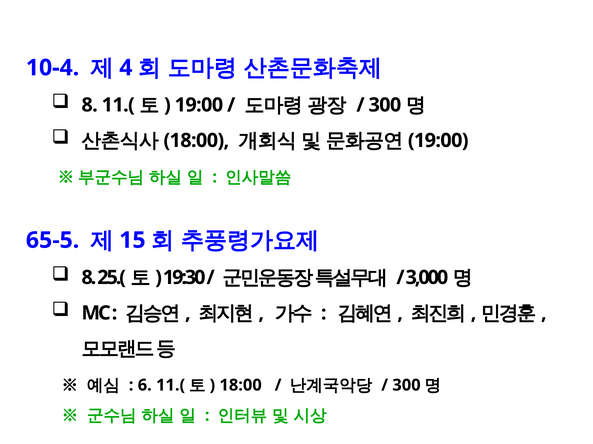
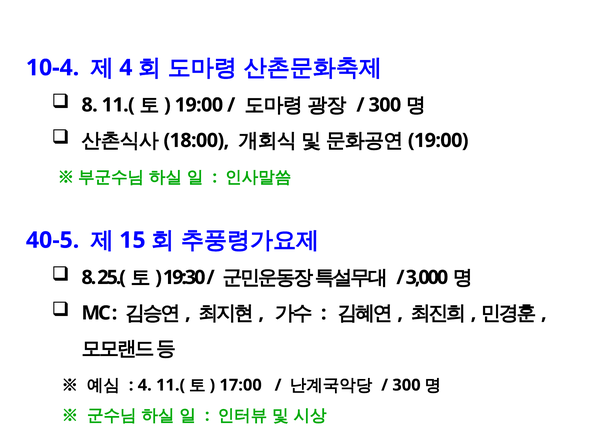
65-5: 65-5 -> 40-5
6 at (145, 386): 6 -> 4
18:00 at (241, 386): 18:00 -> 17:00
